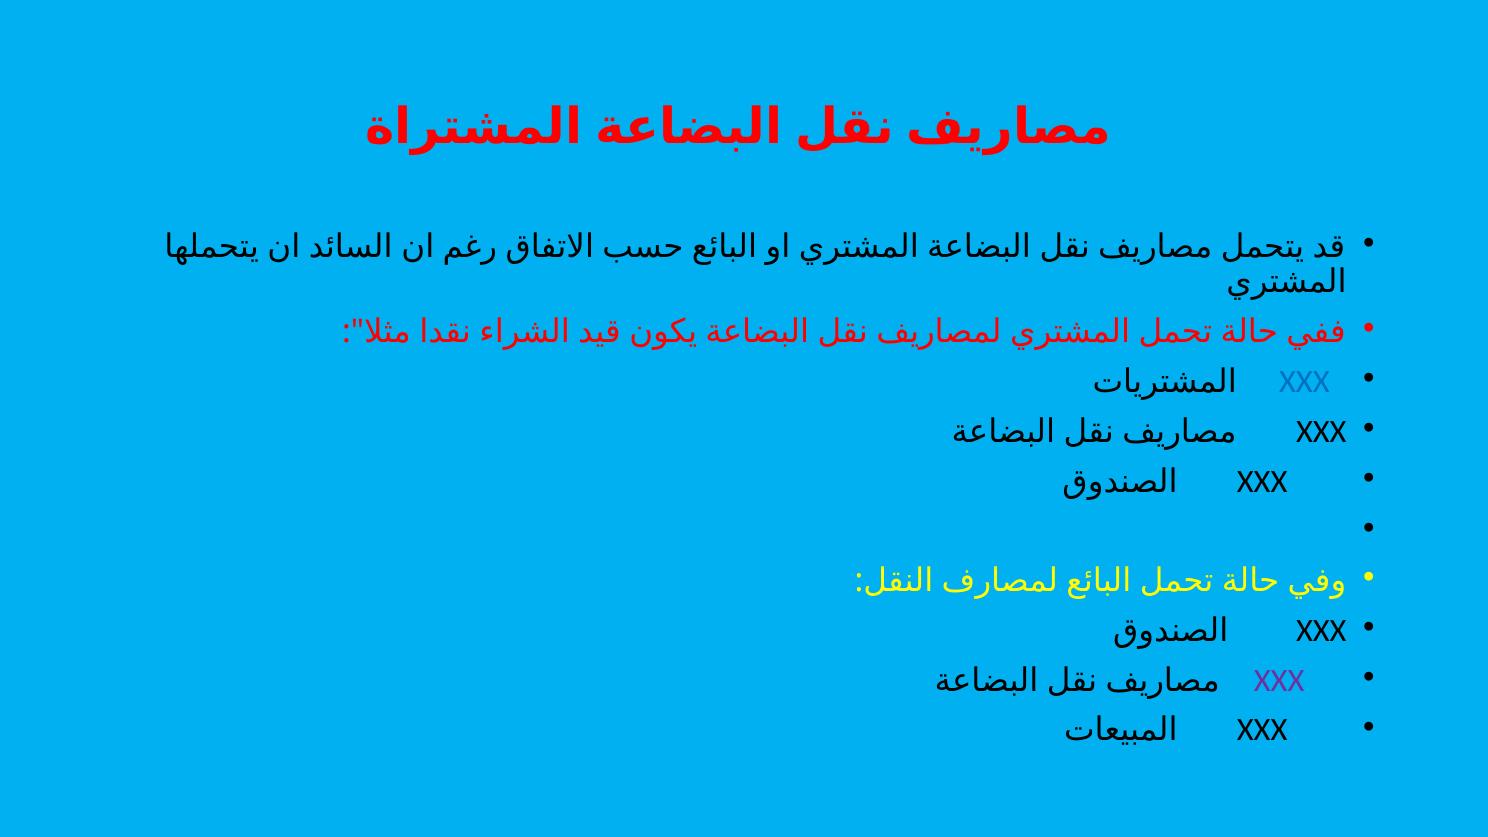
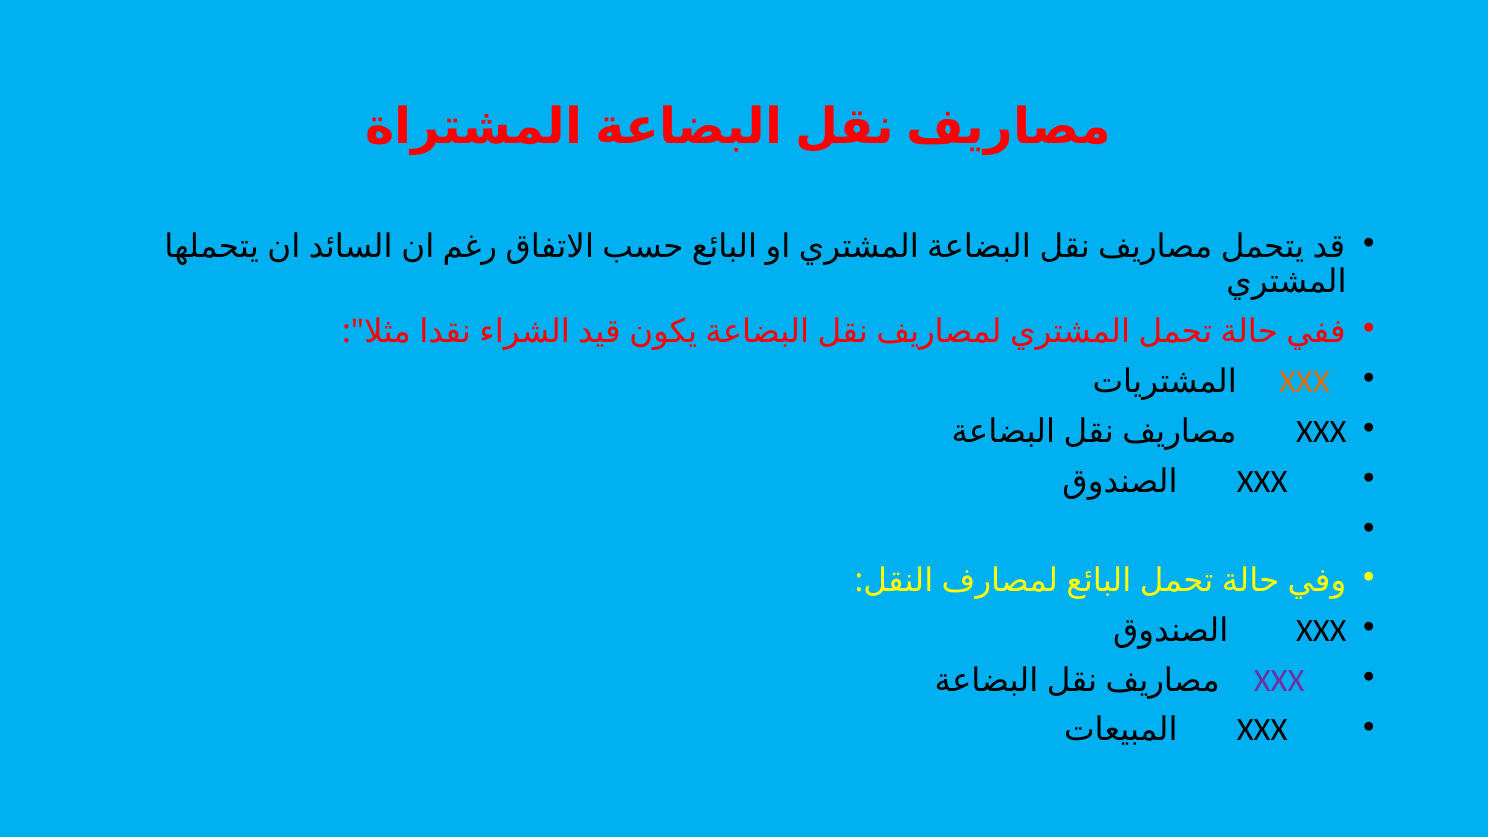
XXX at (1304, 382) colour: blue -> orange
